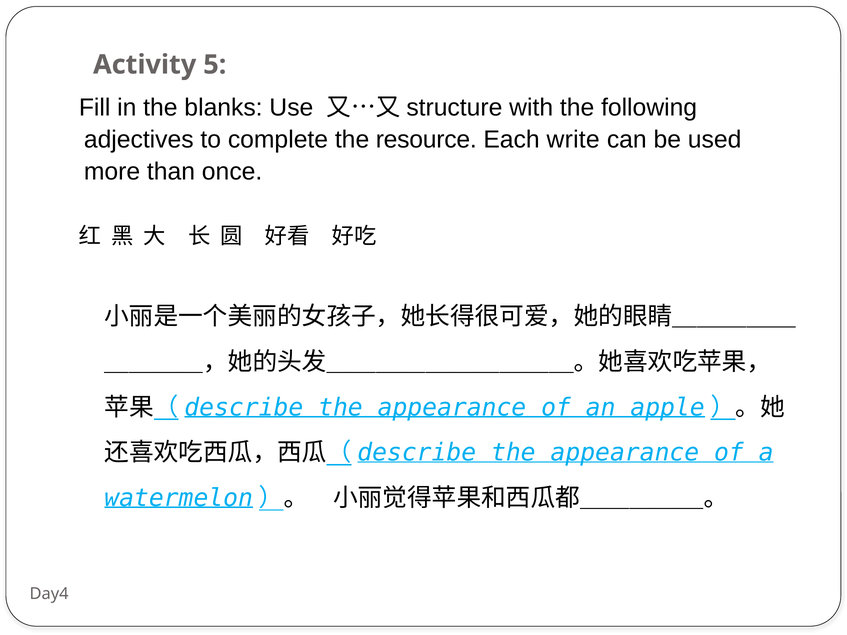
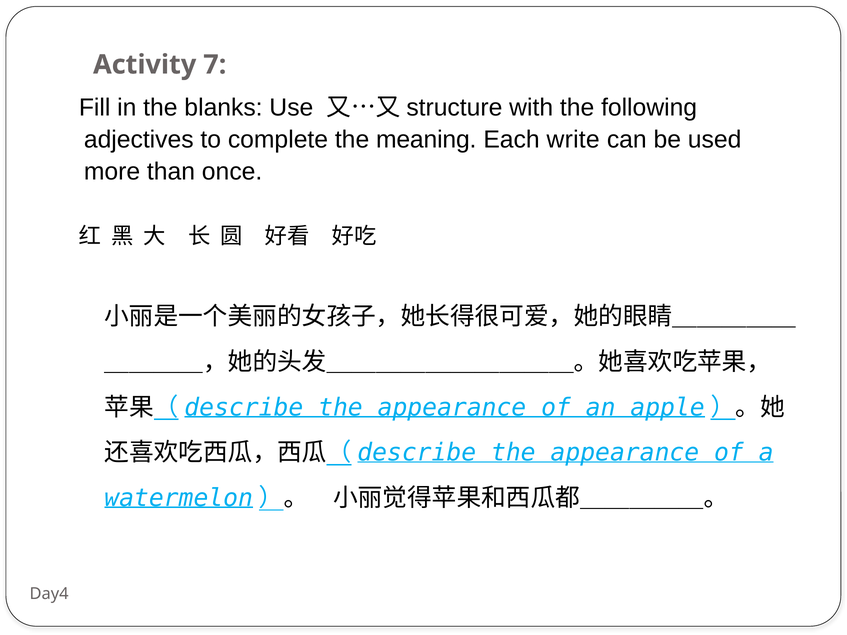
5: 5 -> 7
resource: resource -> meaning
